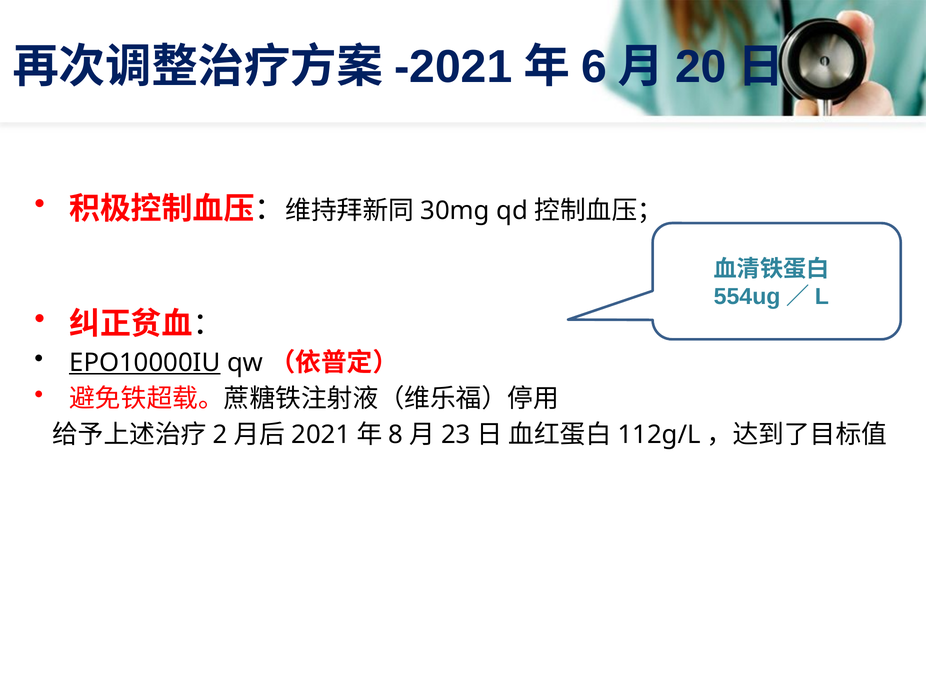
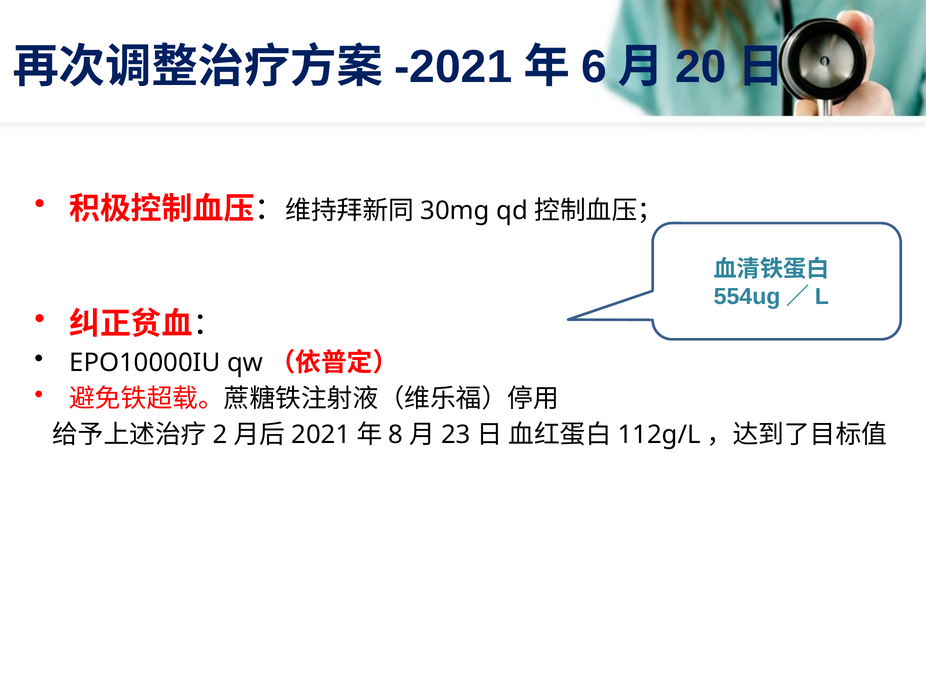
EPO10000IU underline: present -> none
